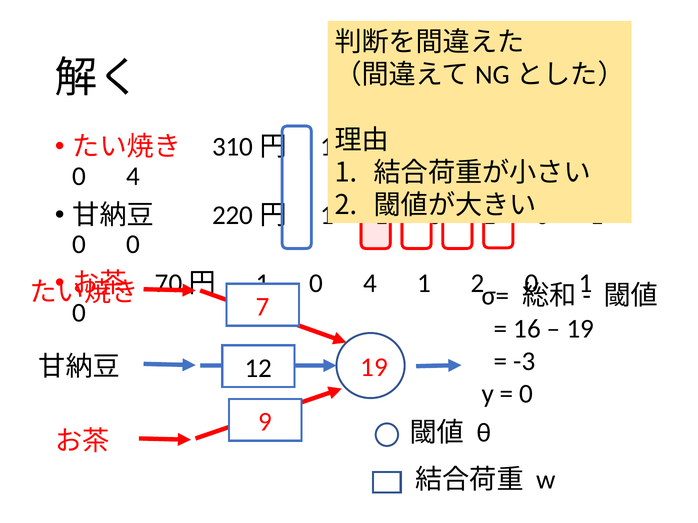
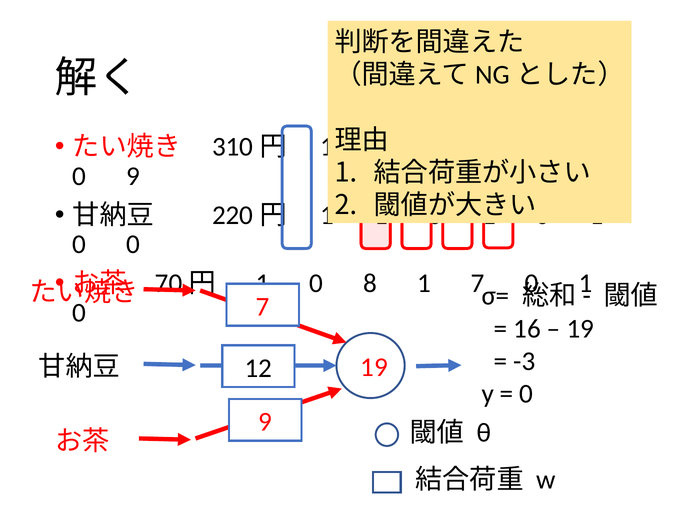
4 at (133, 176): 4 -> 9
4 at (370, 284): 4 -> 8
1 2: 2 -> 7
